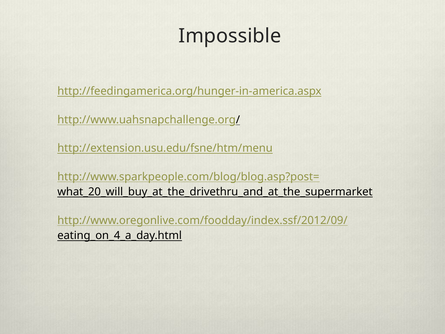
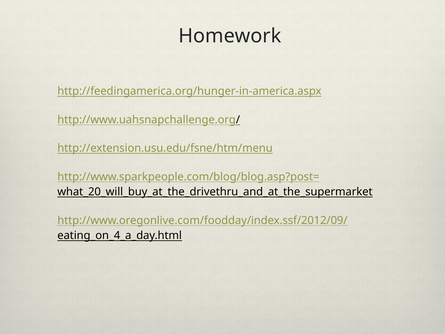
Impossible: Impossible -> Homework
